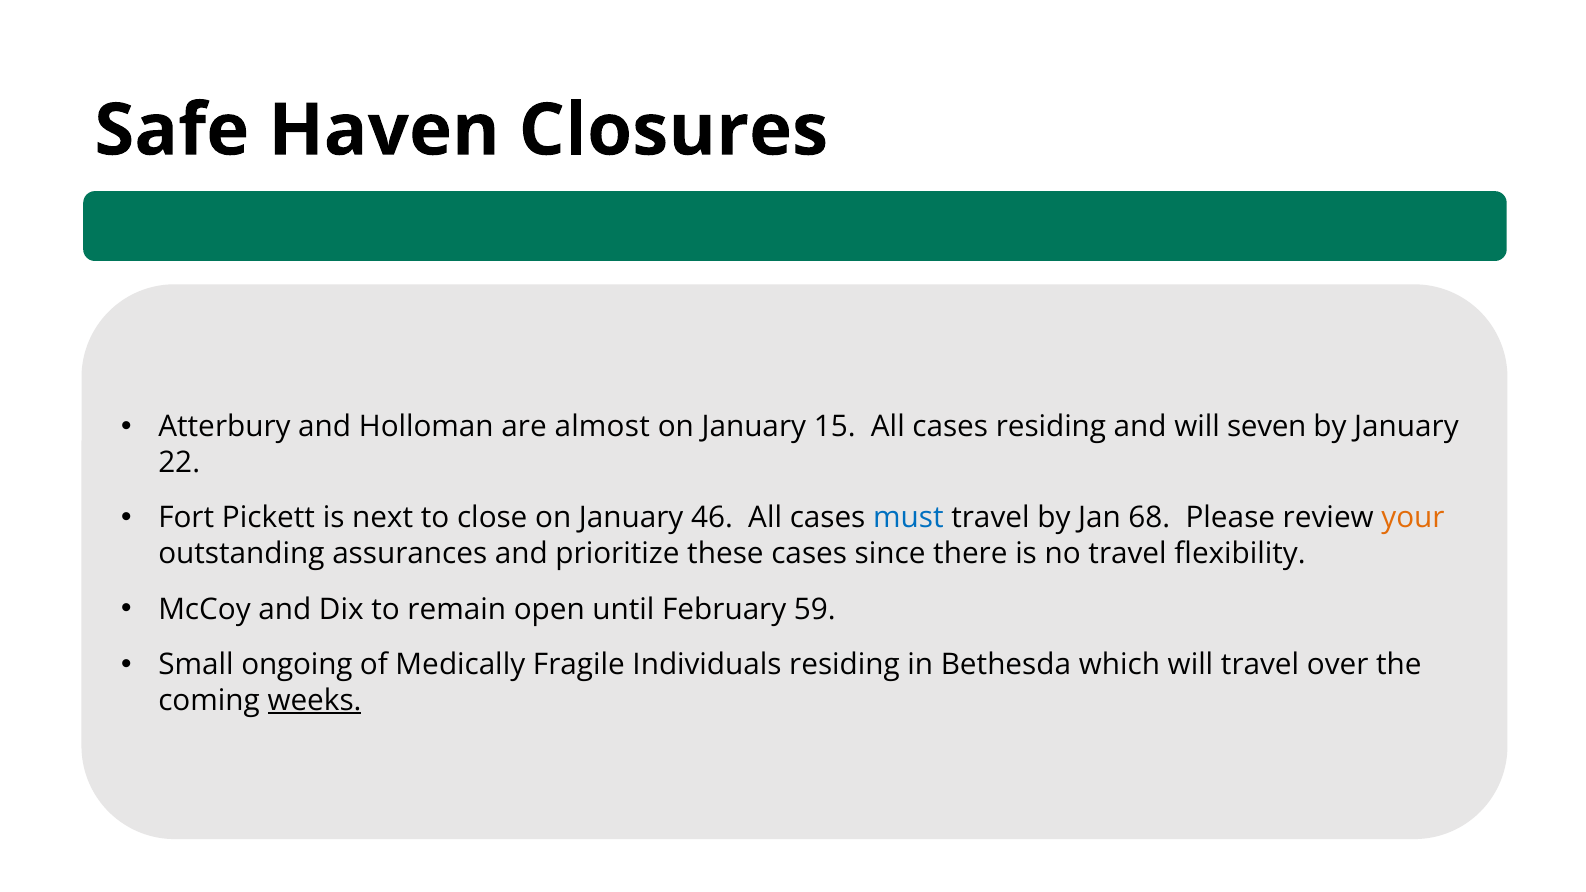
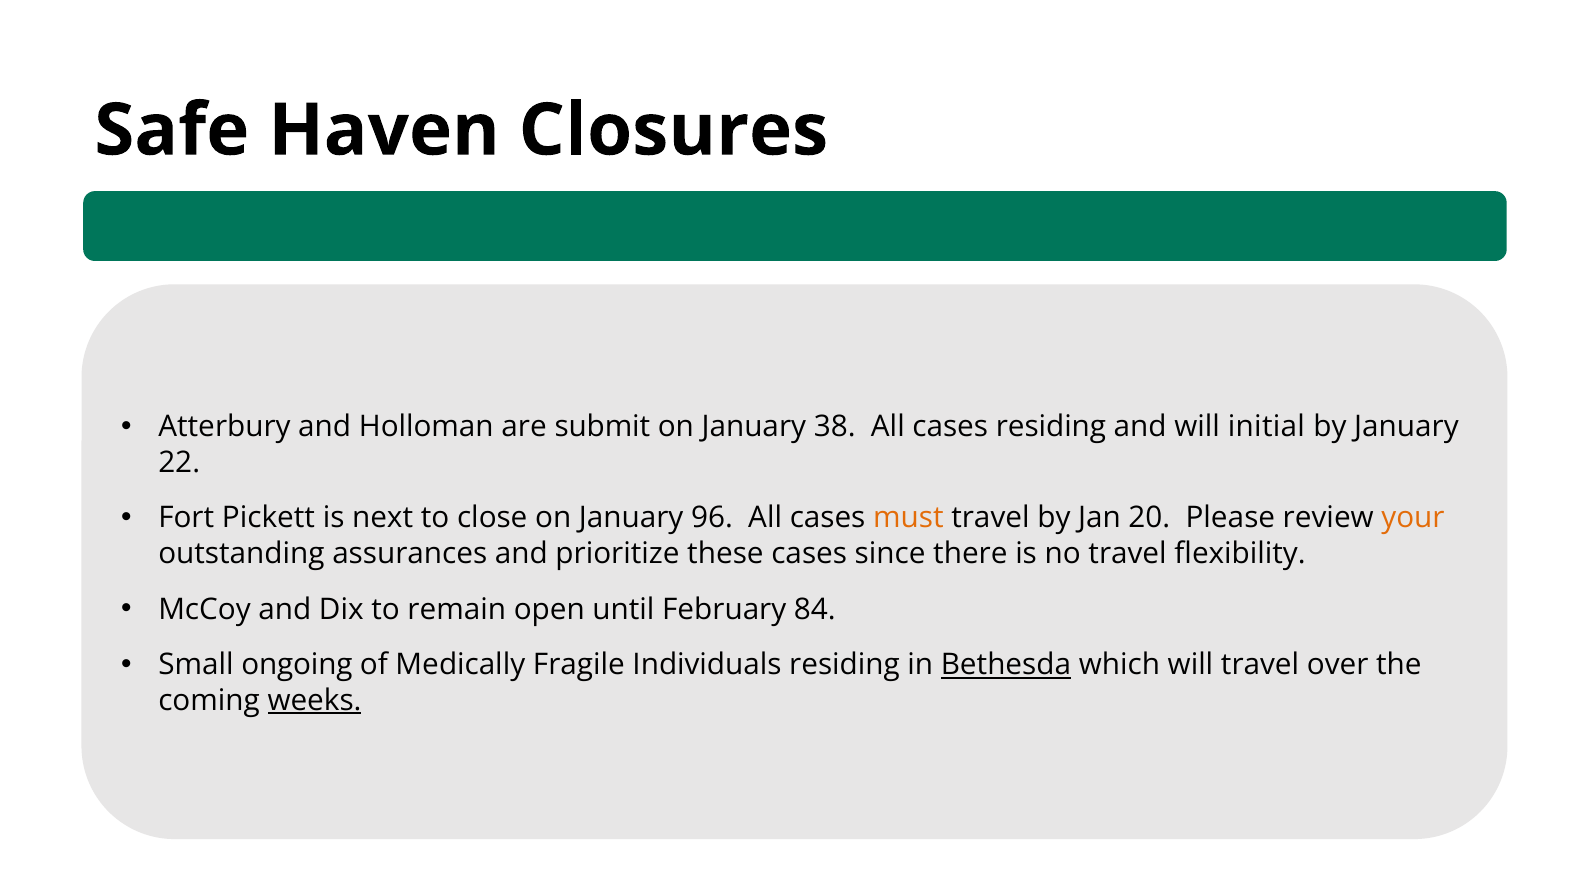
almost: almost -> submit
15: 15 -> 38
seven: seven -> initial
46: 46 -> 96
must colour: blue -> orange
68: 68 -> 20
59: 59 -> 84
Bethesda underline: none -> present
